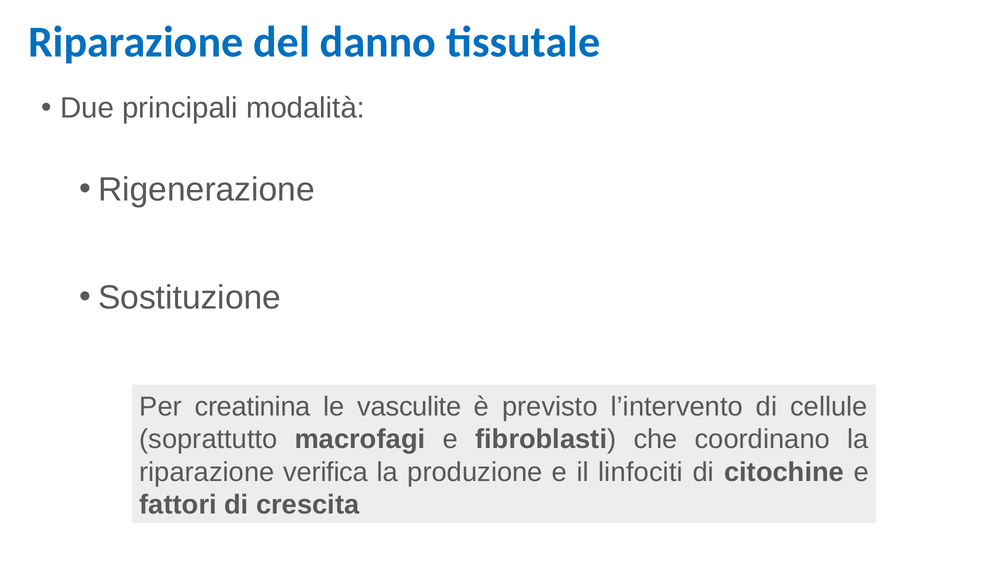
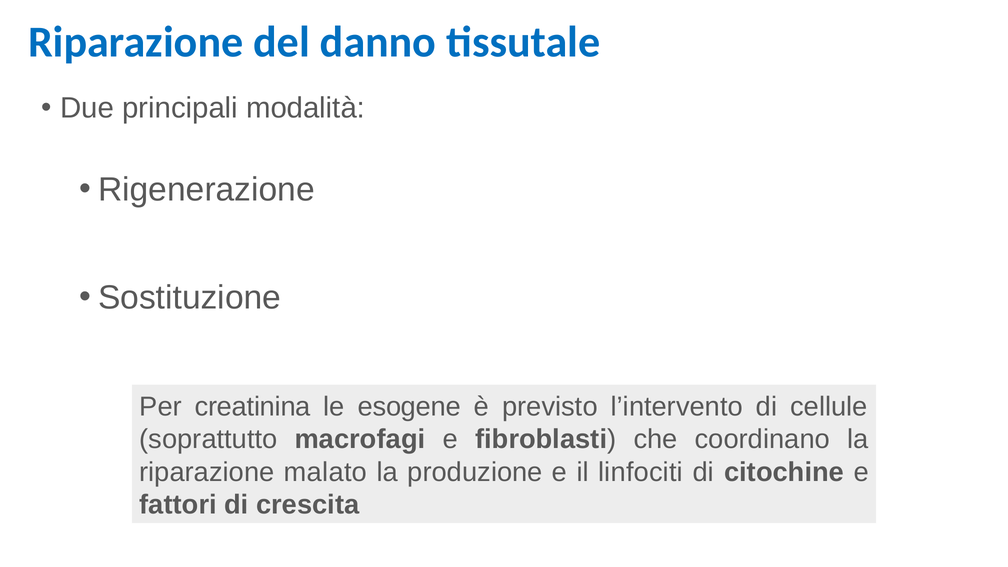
vasculite: vasculite -> esogene
verifica: verifica -> malato
